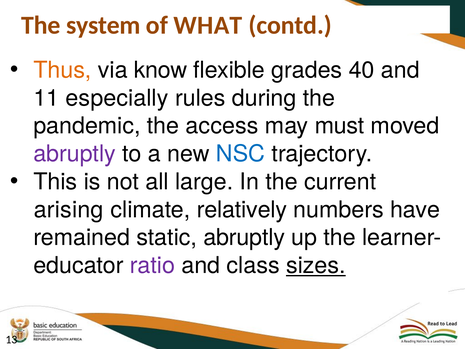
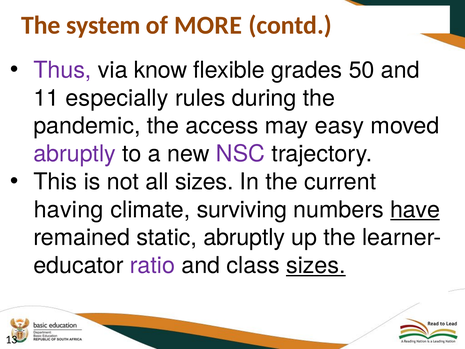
WHAT: WHAT -> MORE
Thus colour: orange -> purple
40: 40 -> 50
must: must -> easy
NSC colour: blue -> purple
all large: large -> sizes
arising: arising -> having
relatively: relatively -> surviving
have underline: none -> present
